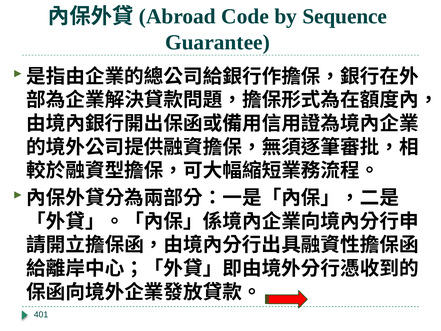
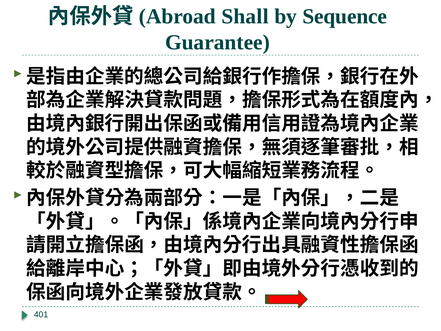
Code: Code -> Shall
